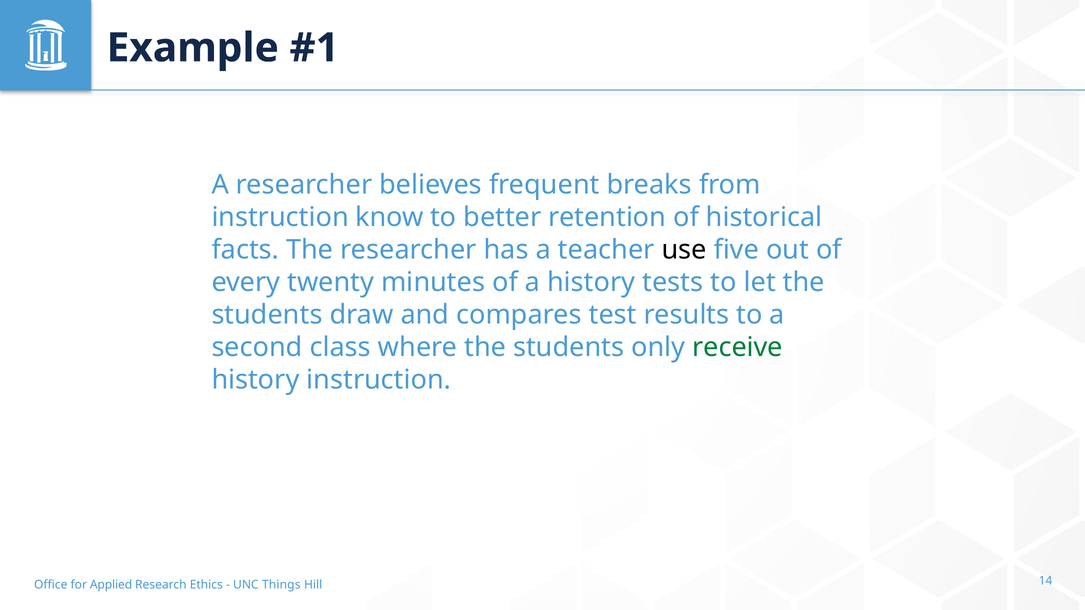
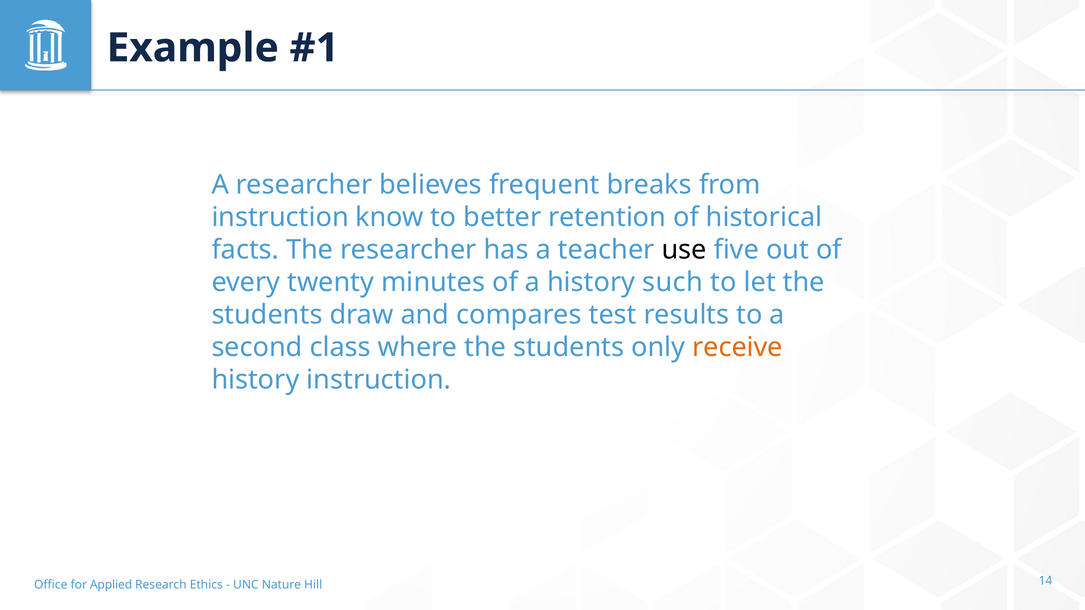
tests: tests -> such
receive colour: green -> orange
Things: Things -> Nature
